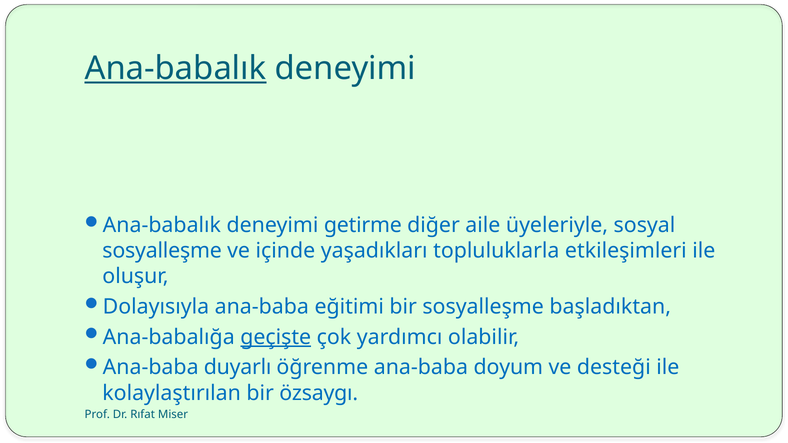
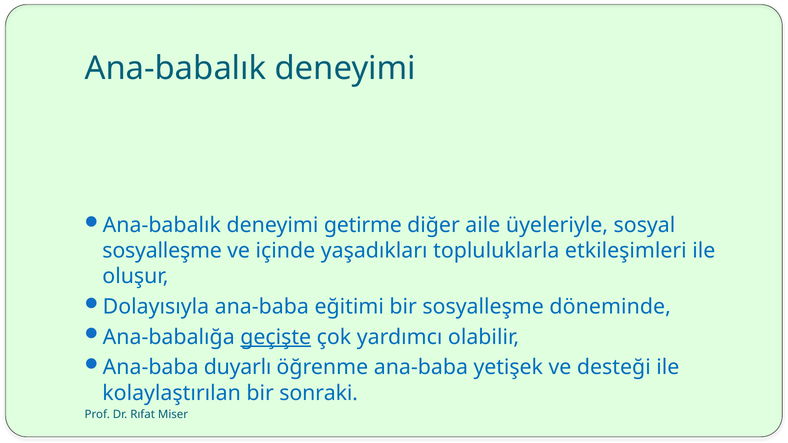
Ana-babalık at (175, 68) underline: present -> none
başladıktan: başladıktan -> döneminde
doyum: doyum -> yetişek
özsaygı: özsaygı -> sonraki
